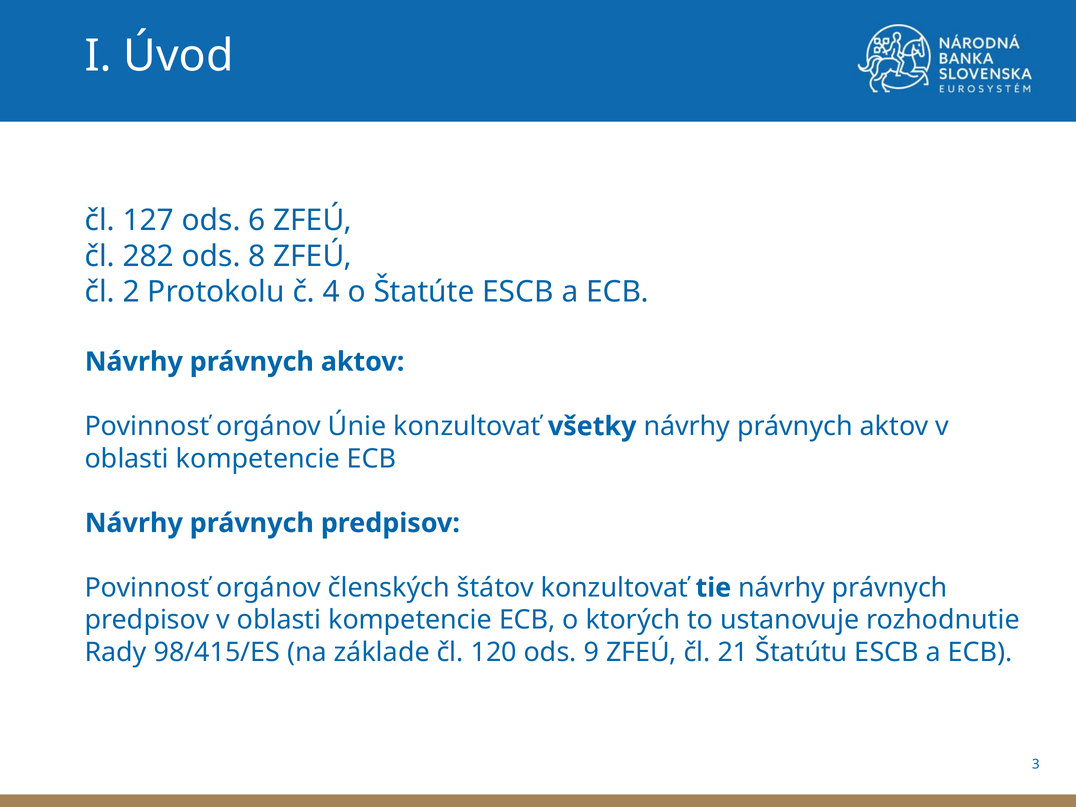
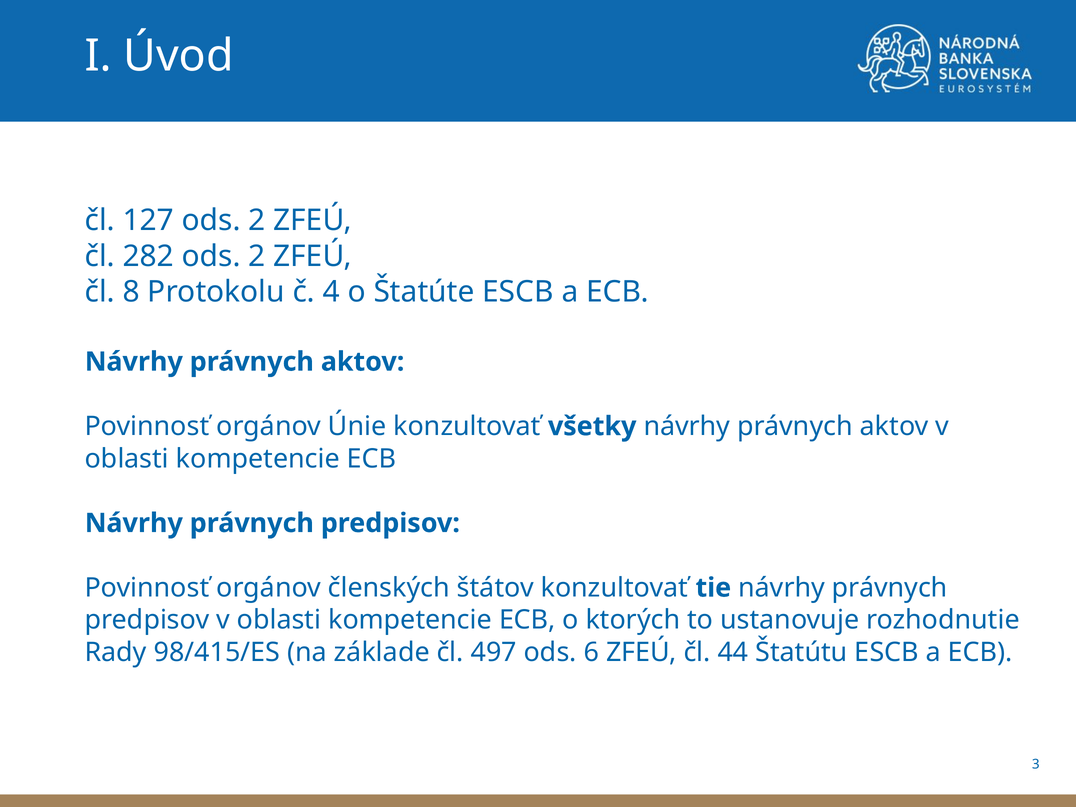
127 ods 6: 6 -> 2
282 ods 8: 8 -> 2
2: 2 -> 8
120: 120 -> 497
9: 9 -> 6
21: 21 -> 44
